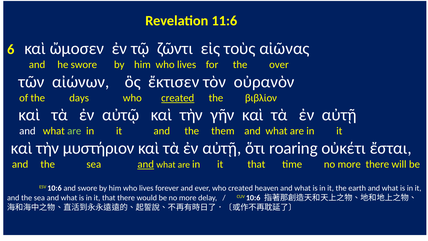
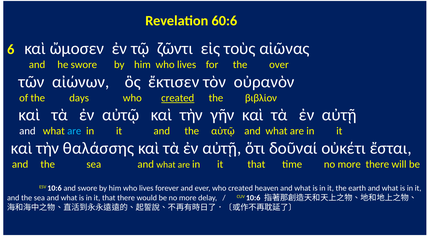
11:6: 11:6 -> 60:6
are at (74, 131) colour: light green -> light blue
the them: them -> αὐτῷ
μυστήριον: μυστήριον -> θαλάσσης
roaring: roaring -> δοῦναί
and at (146, 165) underline: present -> none
